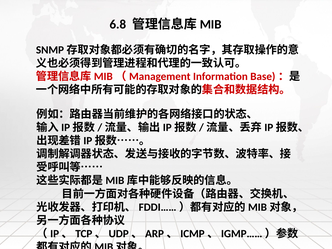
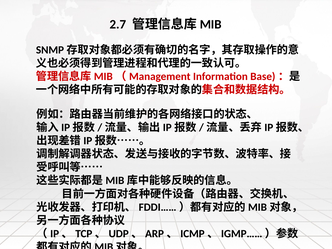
6.8: 6.8 -> 2.7
